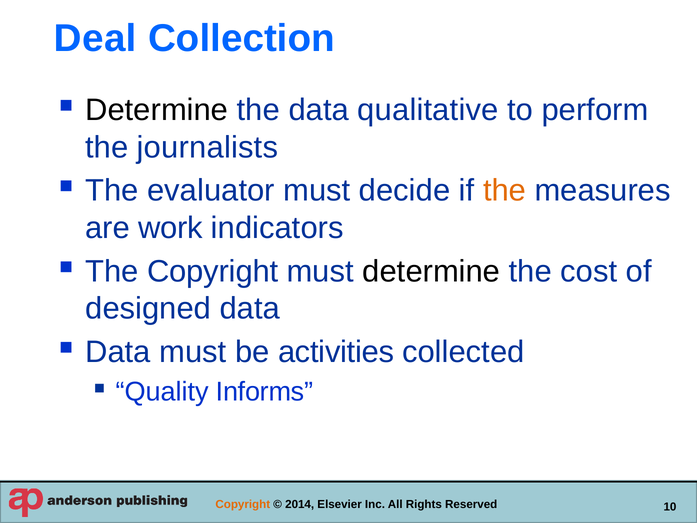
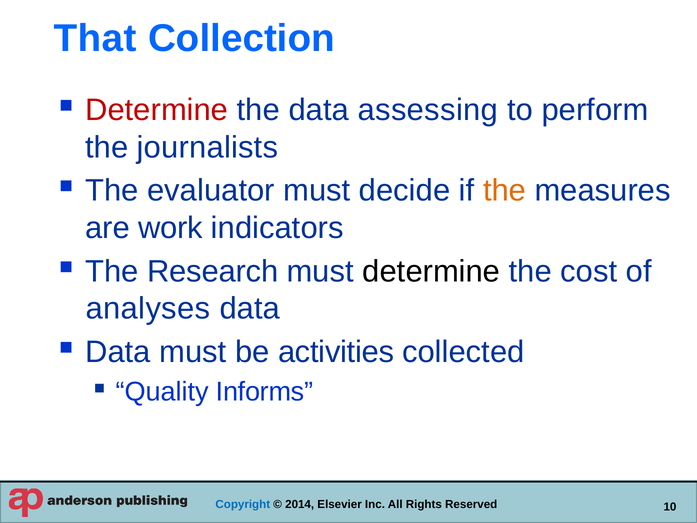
Deal: Deal -> That
Determine at (157, 110) colour: black -> red
qualitative: qualitative -> assessing
The Copyright: Copyright -> Research
designed: designed -> analyses
Copyright at (243, 504) colour: orange -> blue
